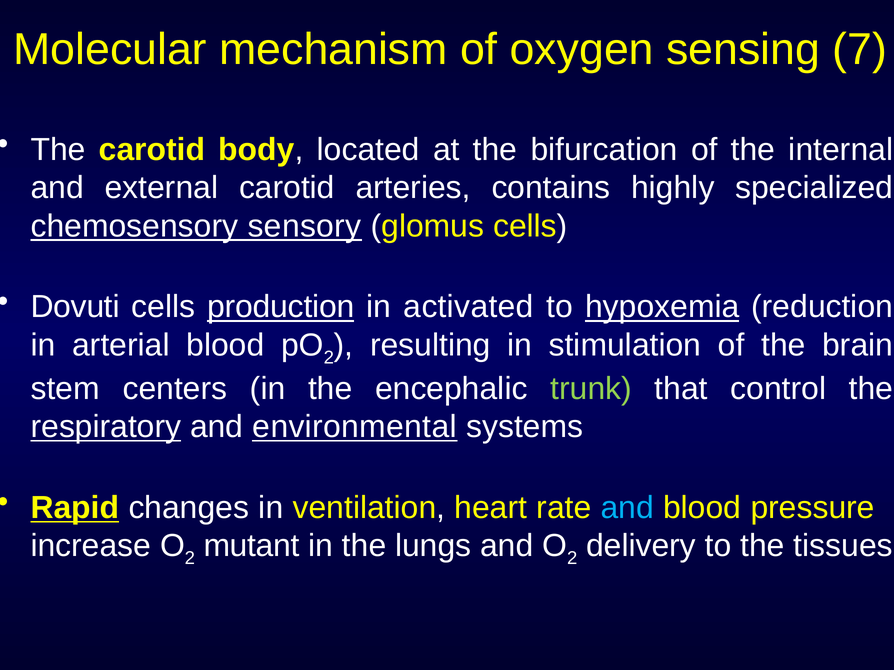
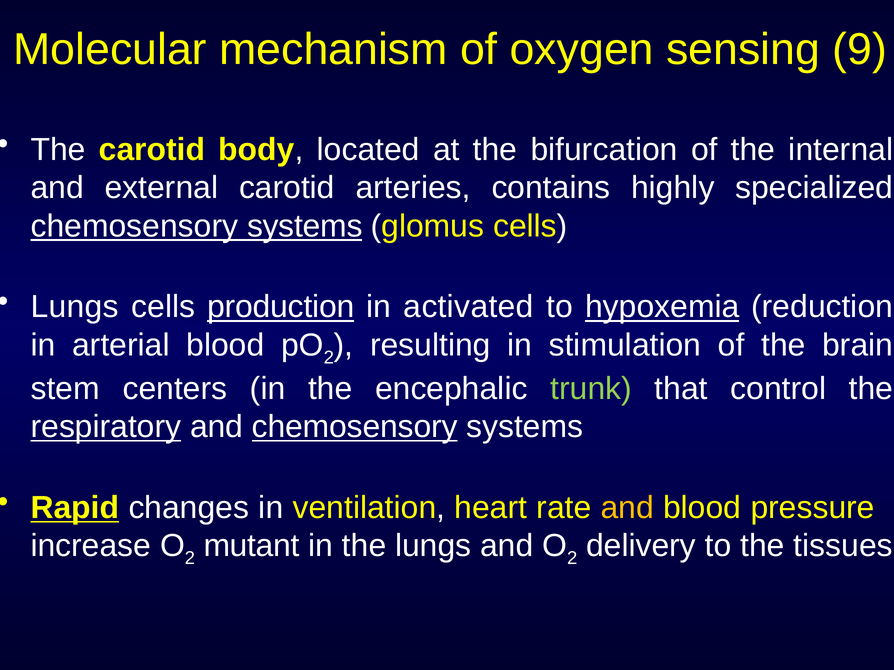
7: 7 -> 9
sensory at (304, 226): sensory -> systems
Dovuti at (75, 307): Dovuti -> Lungs
and environmental: environmental -> chemosensory
and at (627, 508) colour: light blue -> yellow
